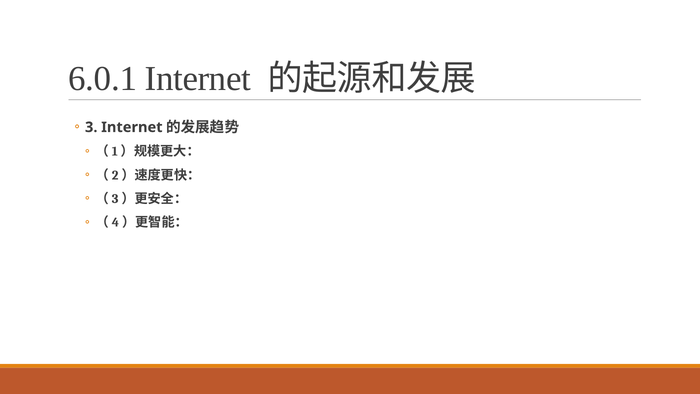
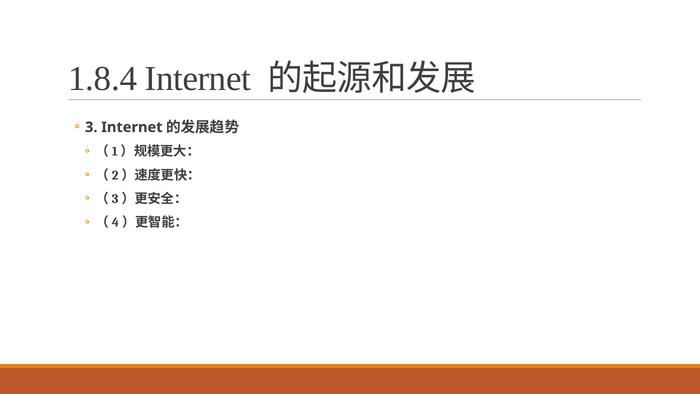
6.0.1: 6.0.1 -> 1.8.4
